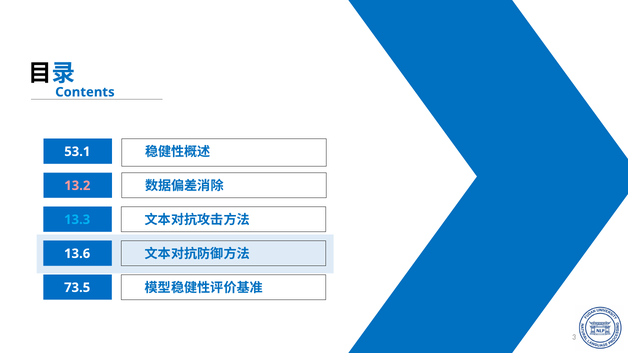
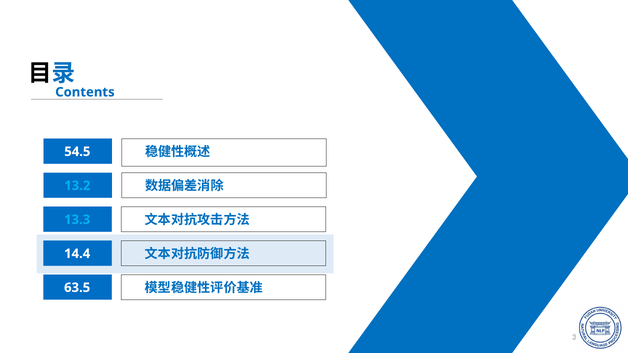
53.1: 53.1 -> 54.5
13.2 colour: pink -> light blue
13.6: 13.6 -> 14.4
73.5: 73.5 -> 63.5
